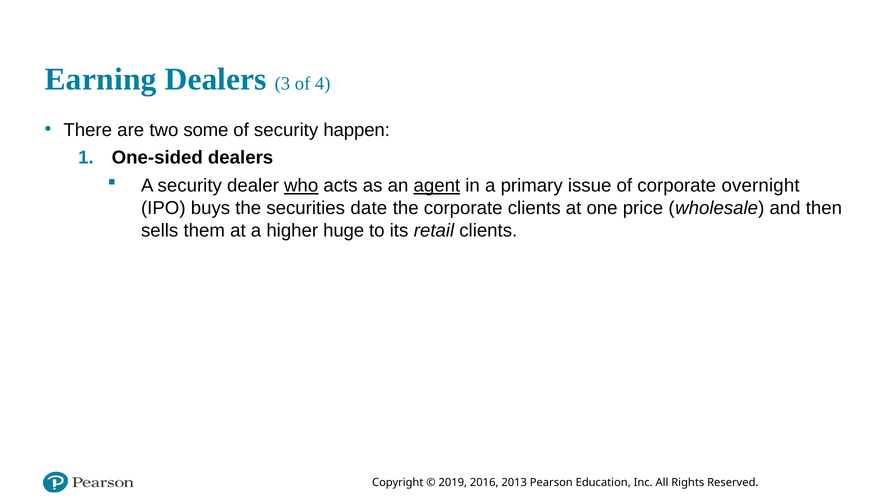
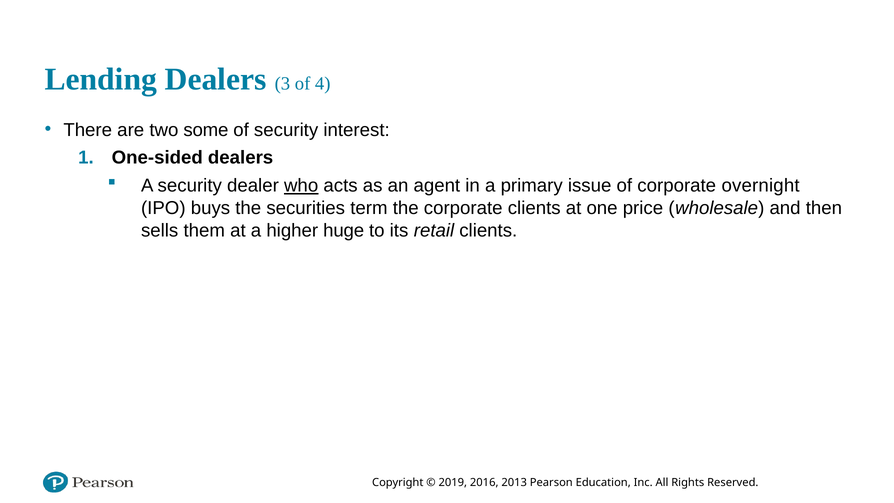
Earning: Earning -> Lending
happen: happen -> interest
agent underline: present -> none
date: date -> term
